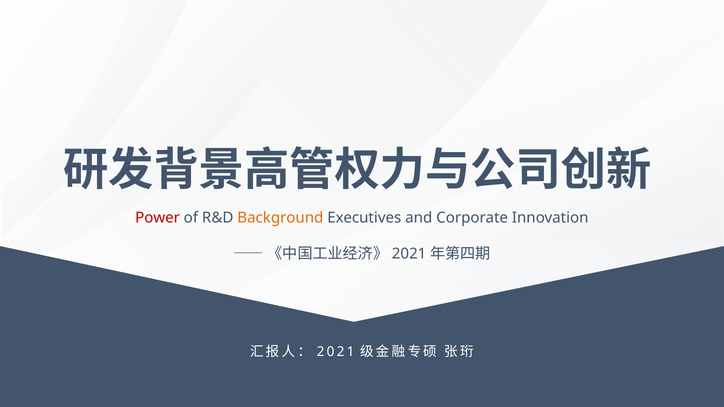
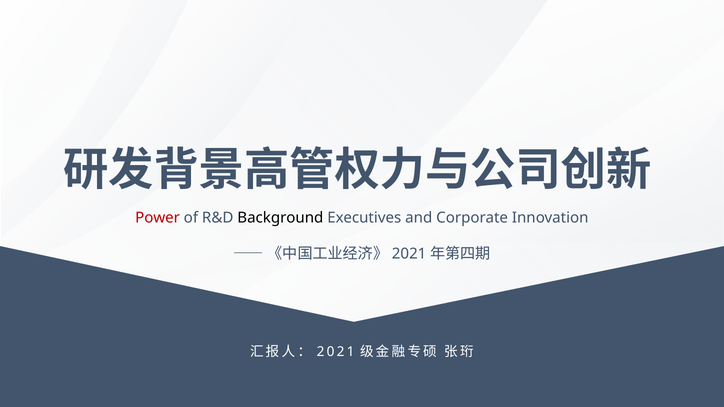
Background colour: orange -> black
